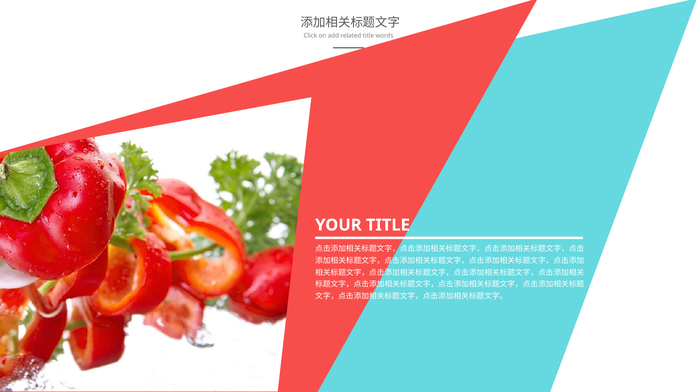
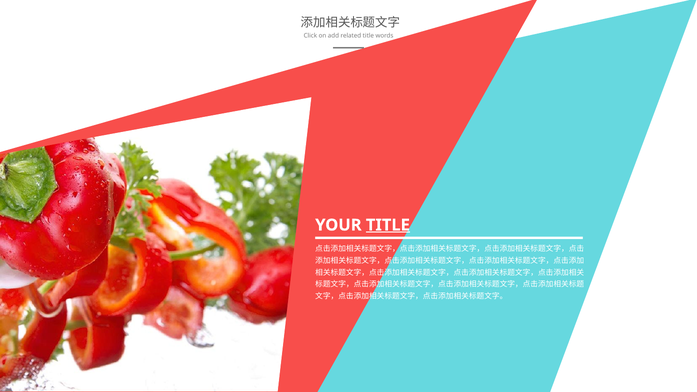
TITLE at (388, 225) underline: none -> present
